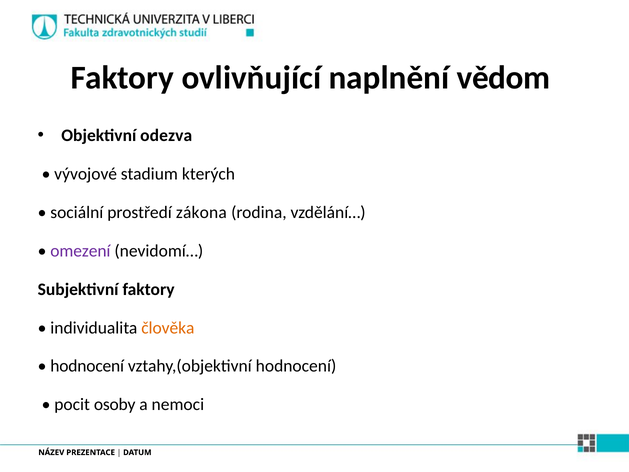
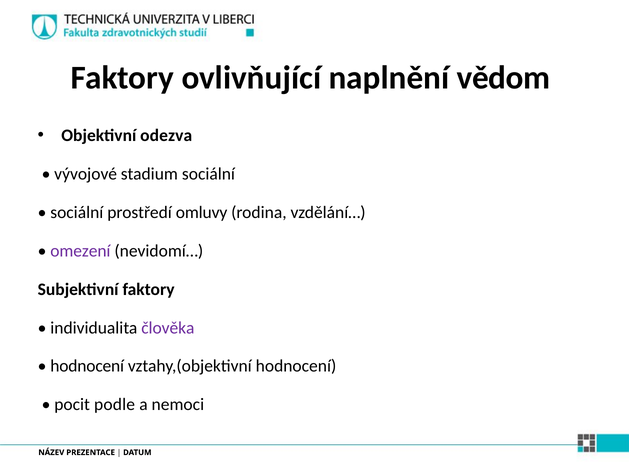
stadium kterých: kterých -> sociální
zákona: zákona -> omluvy
člověka colour: orange -> purple
osoby: osoby -> podle
